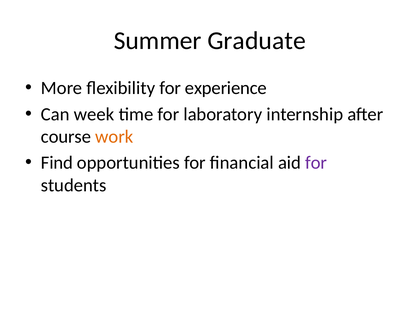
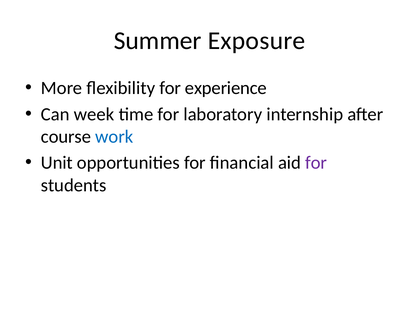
Graduate: Graduate -> Exposure
work colour: orange -> blue
Find: Find -> Unit
